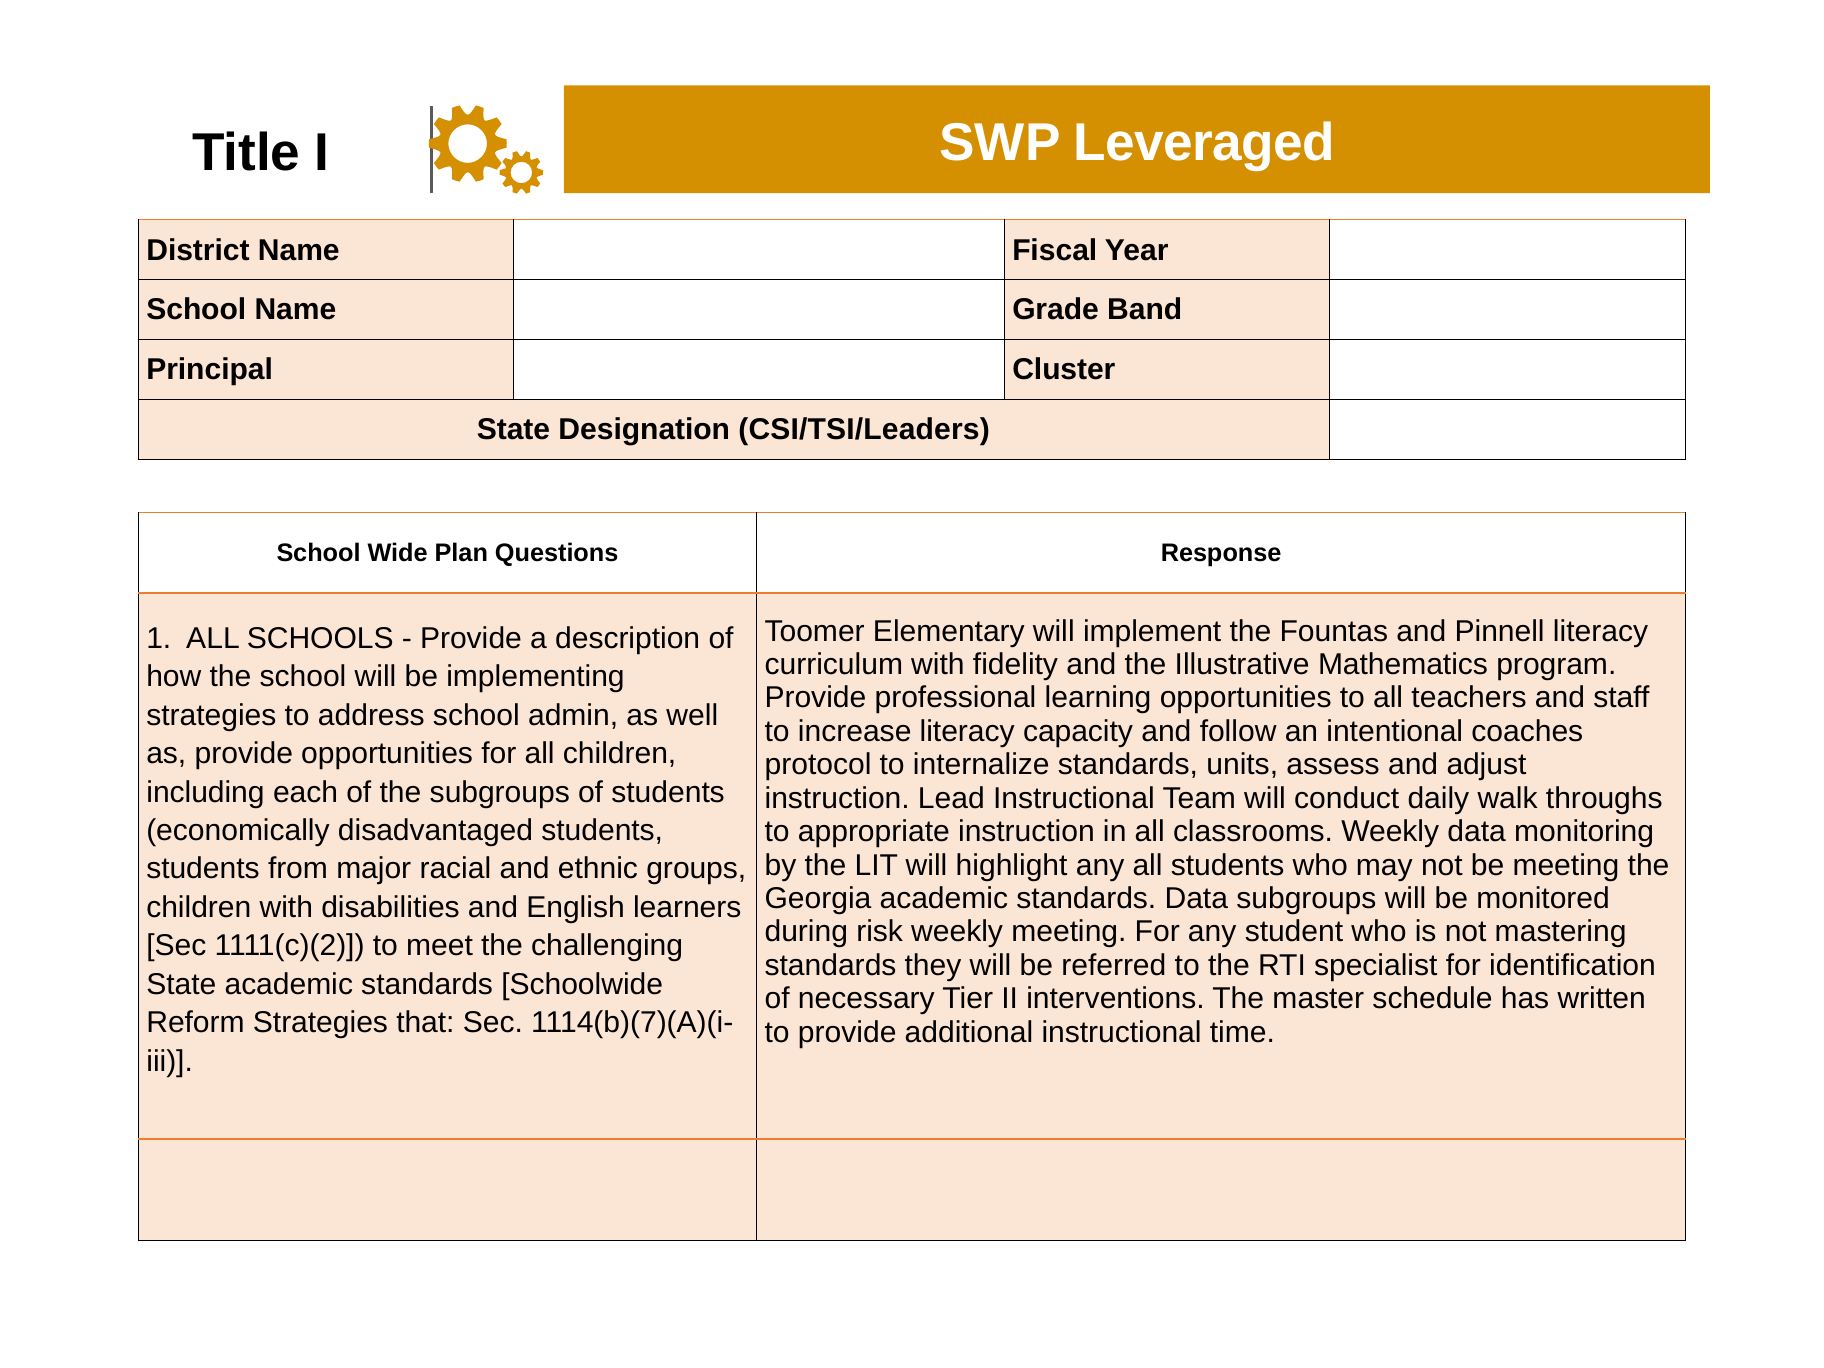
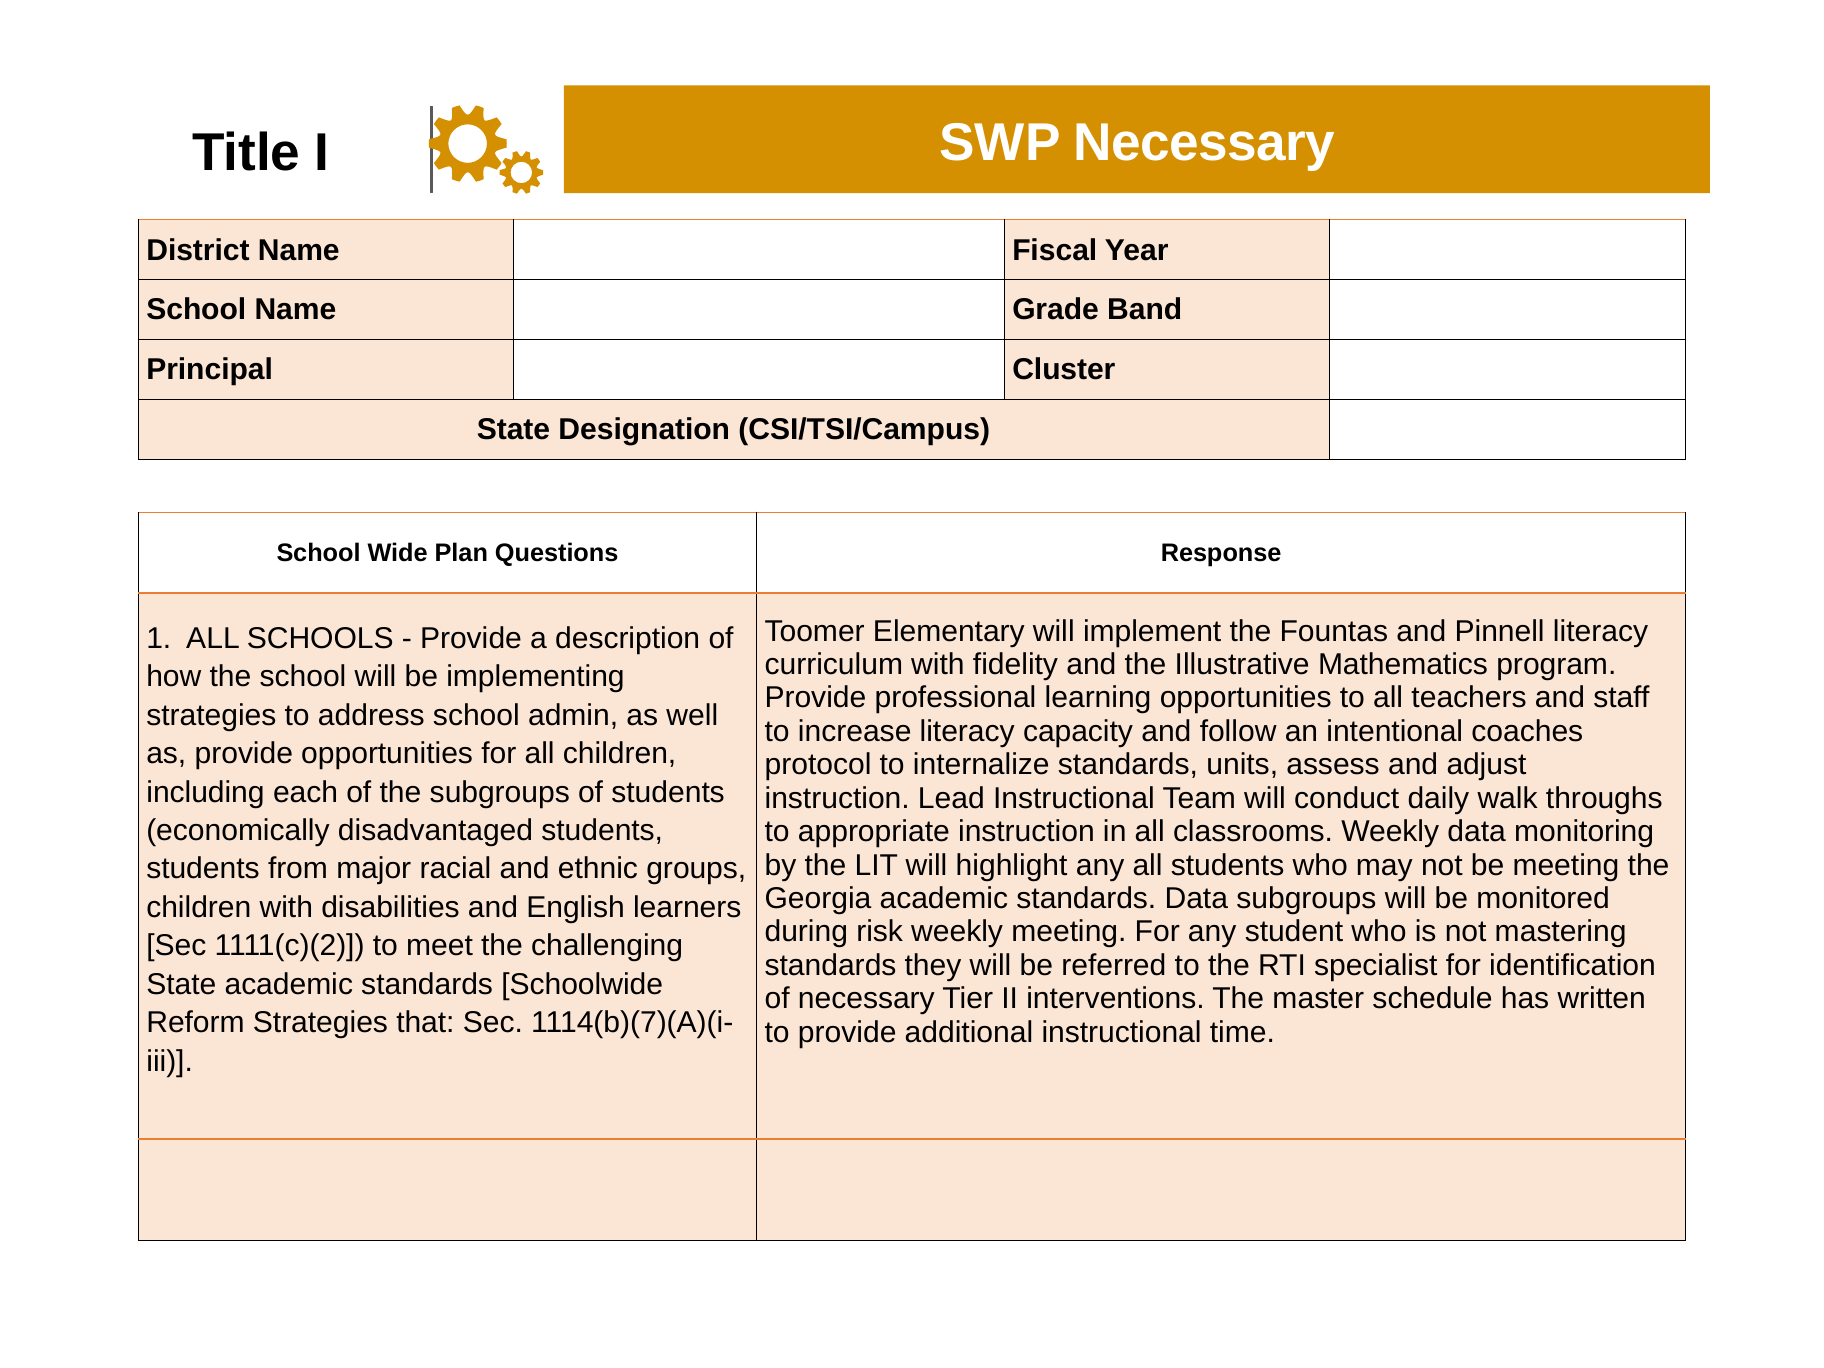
SWP Leveraged: Leveraged -> Necessary
CSI/TSI/Leaders: CSI/TSI/Leaders -> CSI/TSI/Campus
